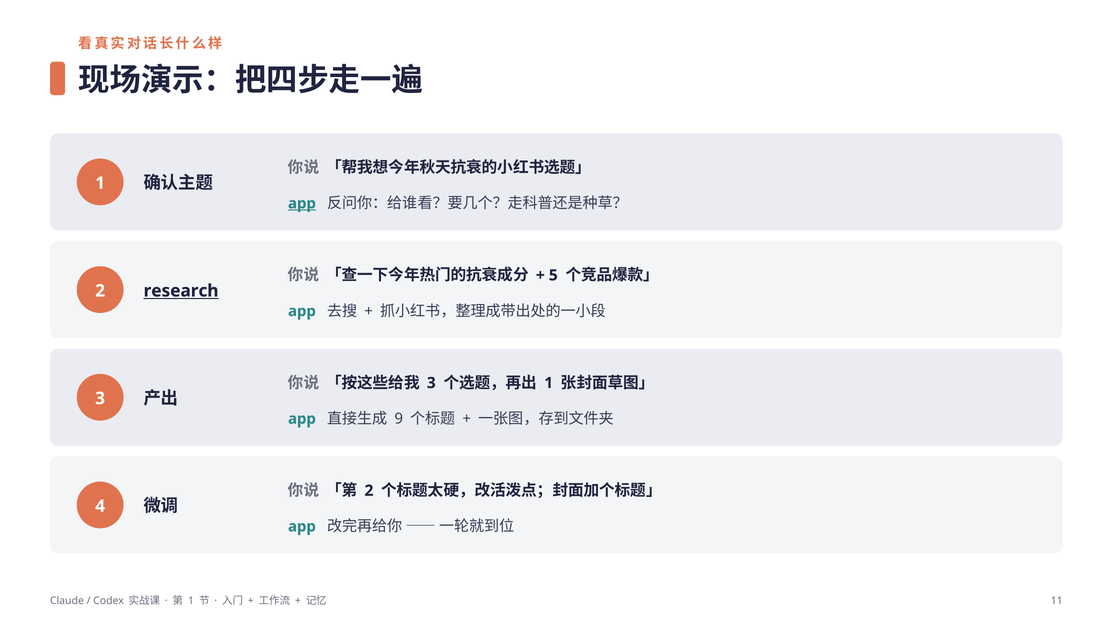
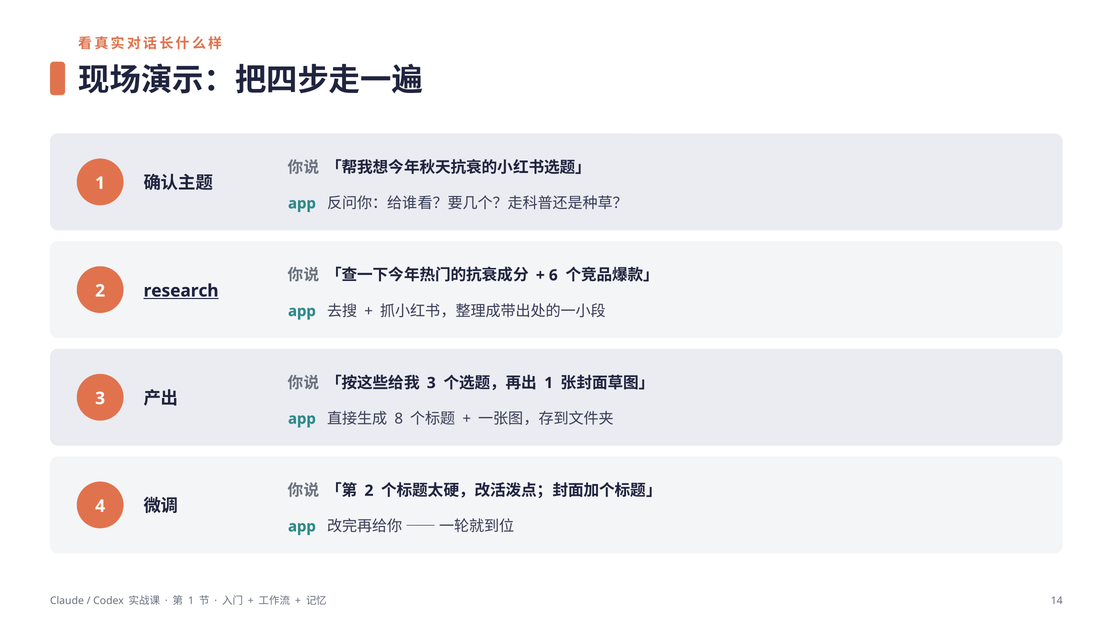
app at (302, 203) underline: present -> none
5: 5 -> 6
9: 9 -> 8
11: 11 -> 14
